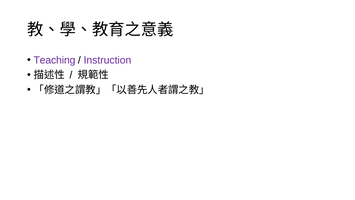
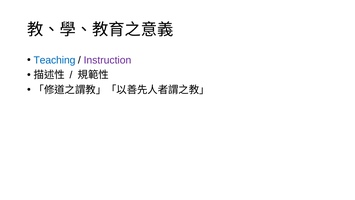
Teaching colour: purple -> blue
